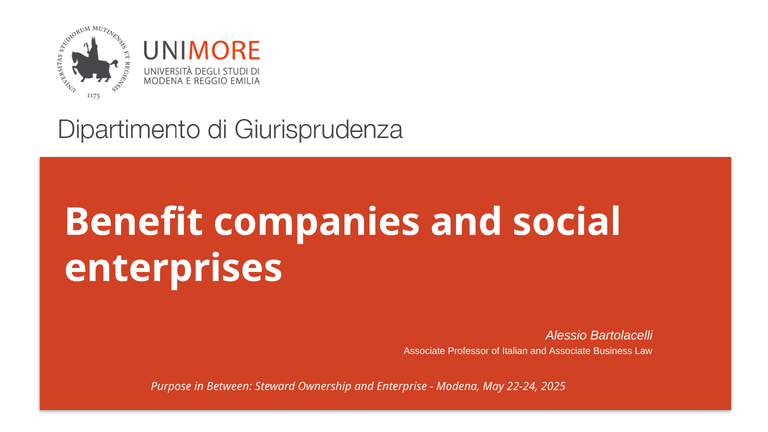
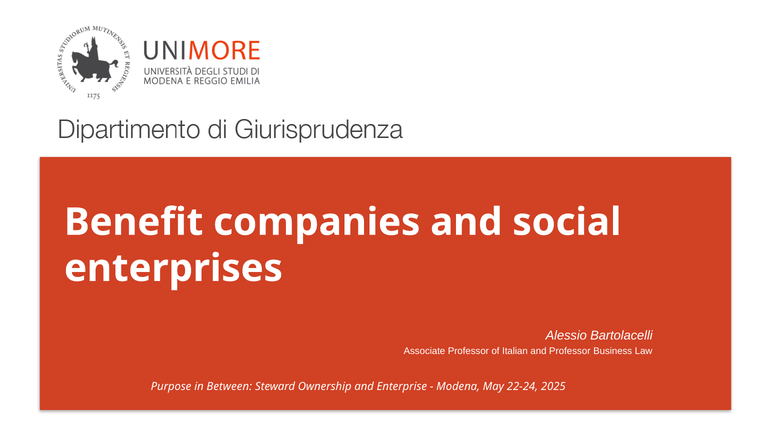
and Associate: Associate -> Professor
